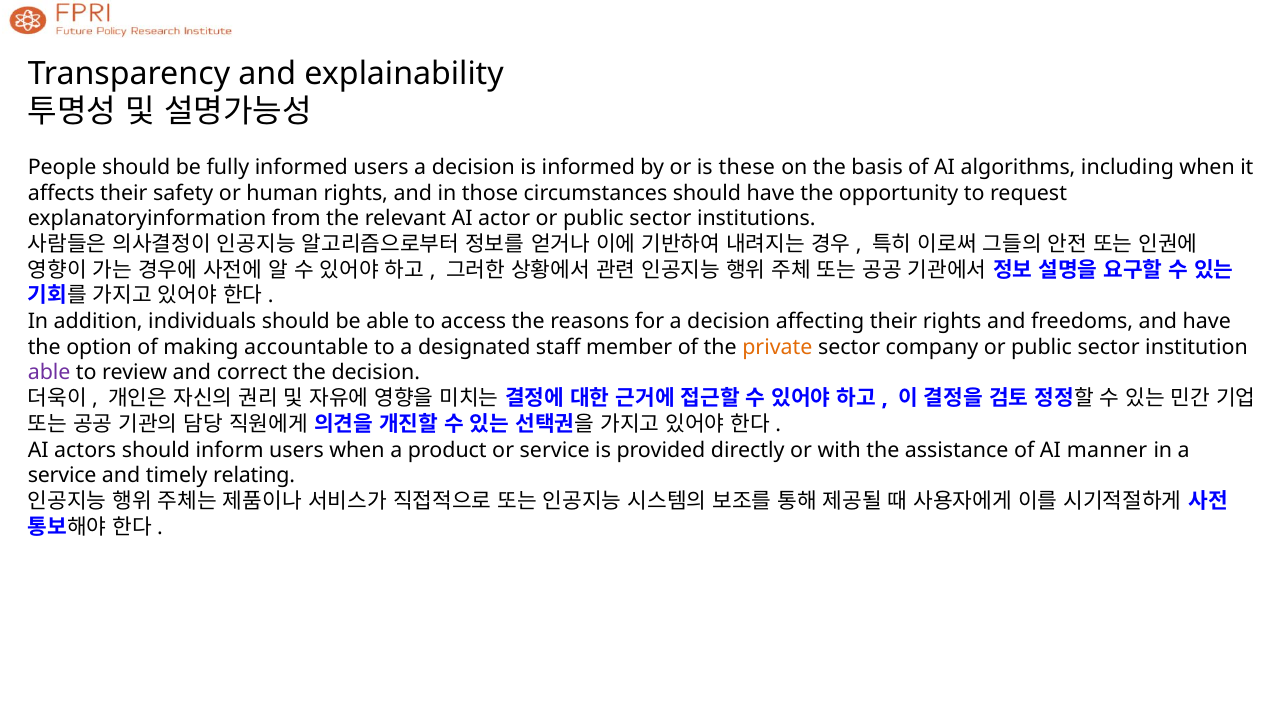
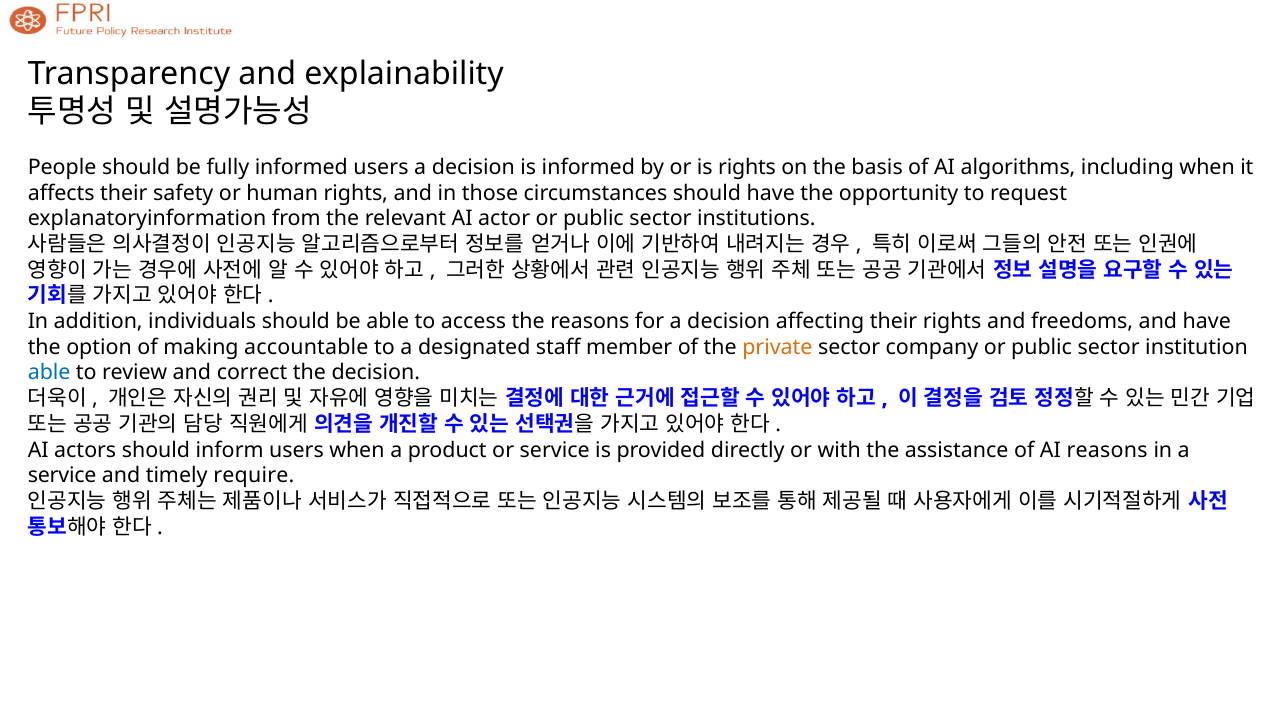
is these: these -> rights
able at (49, 373) colour: purple -> blue
AI manner: manner -> reasons
relating: relating -> require
